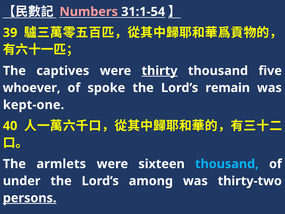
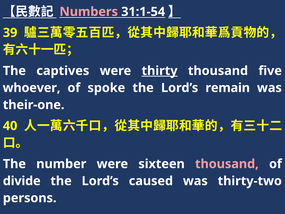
kept-one: kept-one -> their-one
armlets: armlets -> number
thousand at (227, 164) colour: light blue -> pink
under: under -> divide
among: among -> caused
persons underline: present -> none
